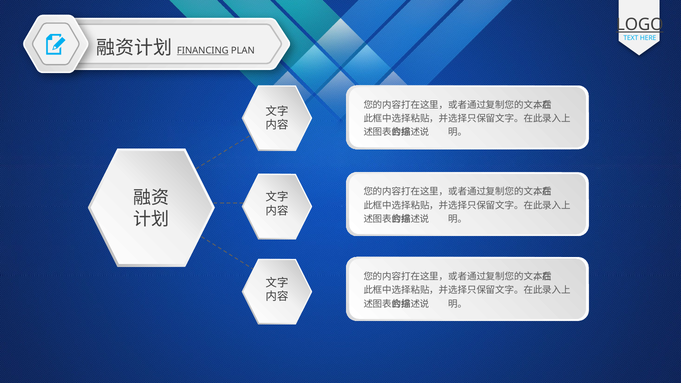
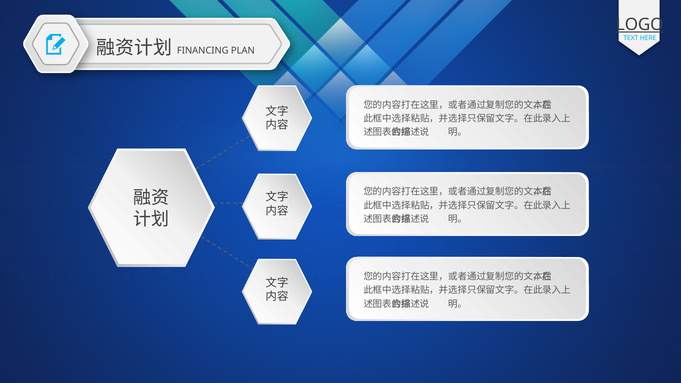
FINANCING underline: present -> none
